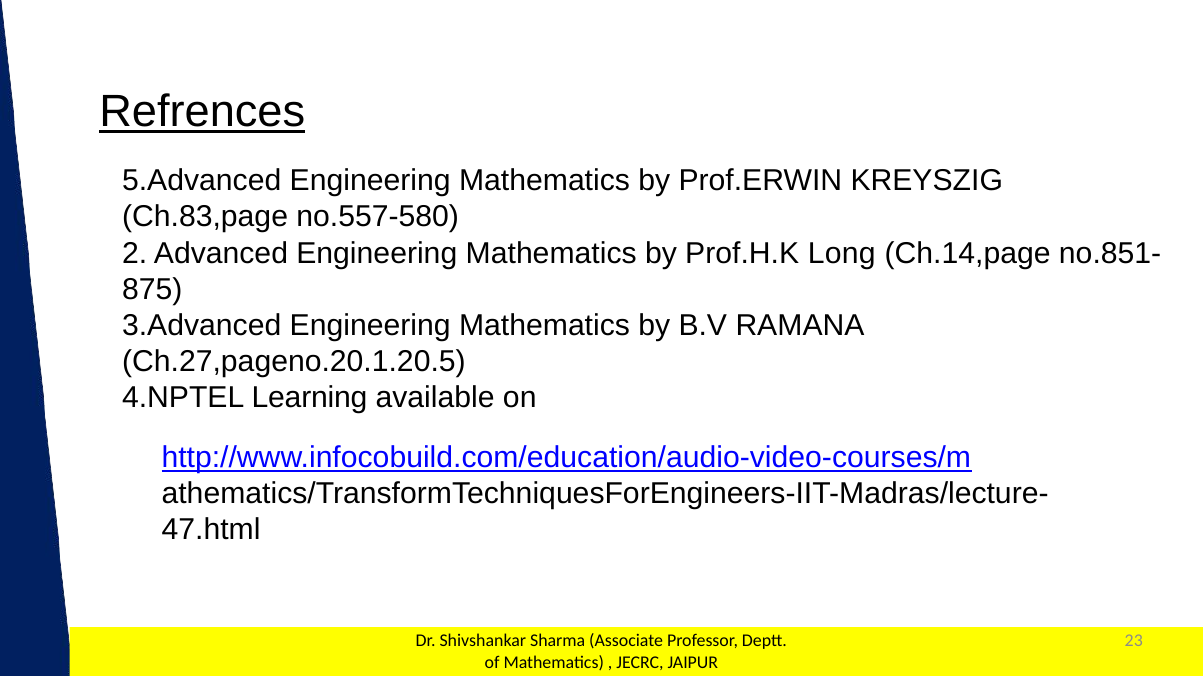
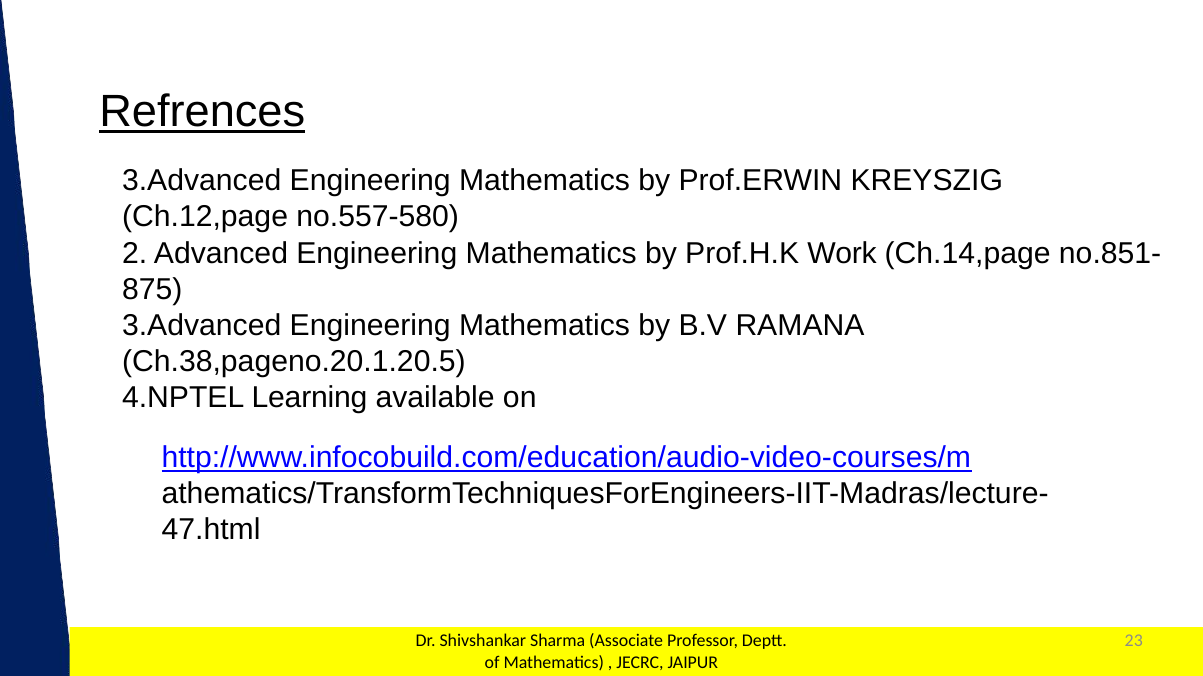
5.Advanced at (202, 181): 5.Advanced -> 3.Advanced
Ch.83,page: Ch.83,page -> Ch.12,page
Long: Long -> Work
Ch.27,pageno.20.1.20.5: Ch.27,pageno.20.1.20.5 -> Ch.38,pageno.20.1.20.5
